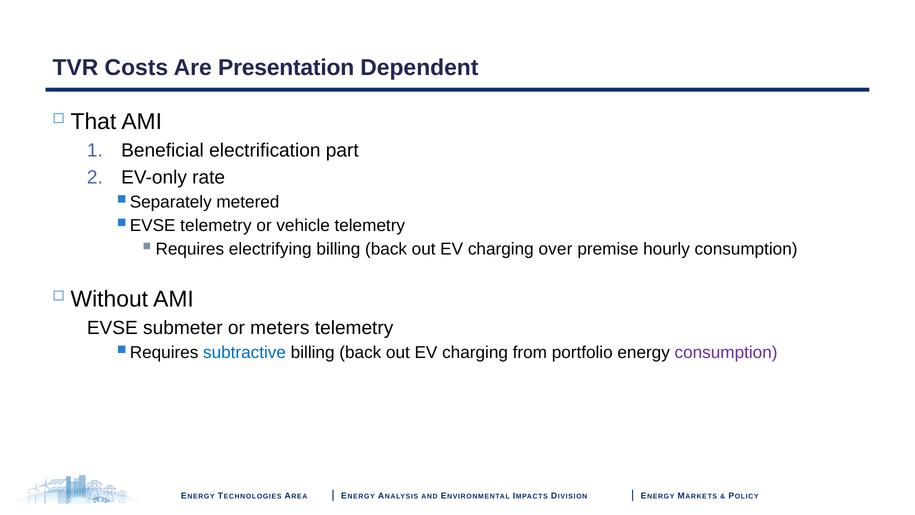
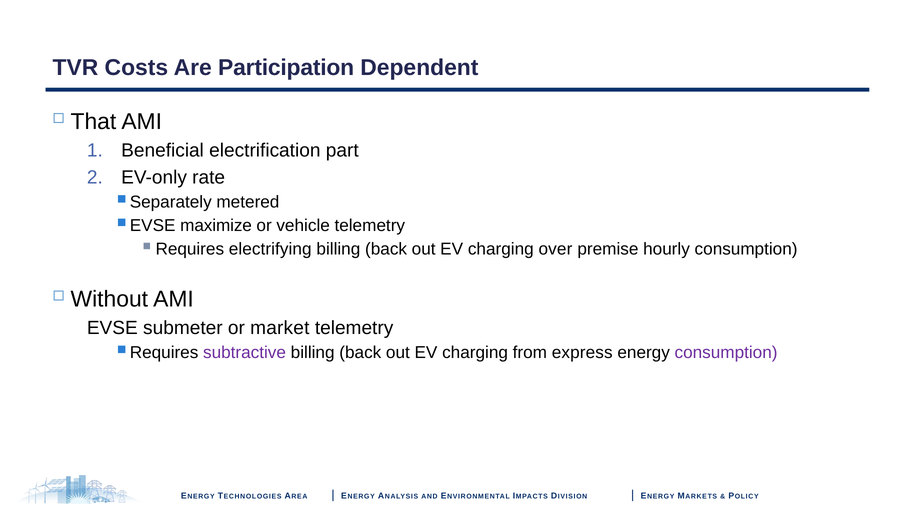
Presentation: Presentation -> Participation
telemetry at (216, 225): telemetry -> maximize
meters: meters -> market
subtractive colour: blue -> purple
portfolio: portfolio -> express
